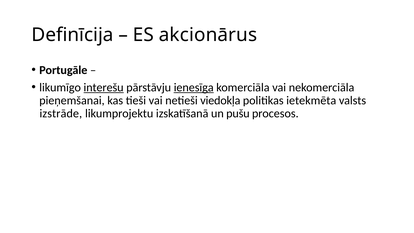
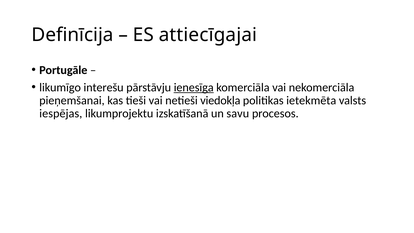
akcionārus: akcionārus -> attiecīgajai
interešu underline: present -> none
izstrāde: izstrāde -> iespējas
pušu: pušu -> savu
